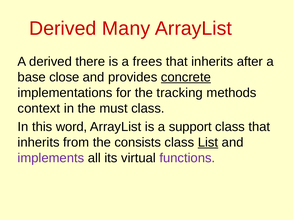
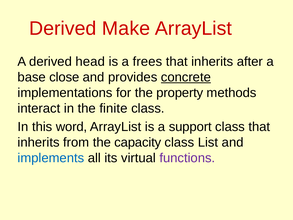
Many: Many -> Make
there: there -> head
tracking: tracking -> property
context: context -> interact
must: must -> finite
consists: consists -> capacity
List underline: present -> none
implements colour: purple -> blue
